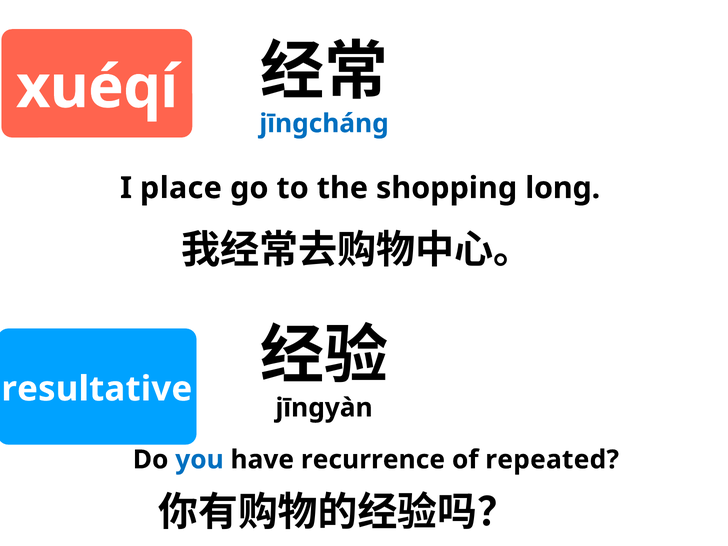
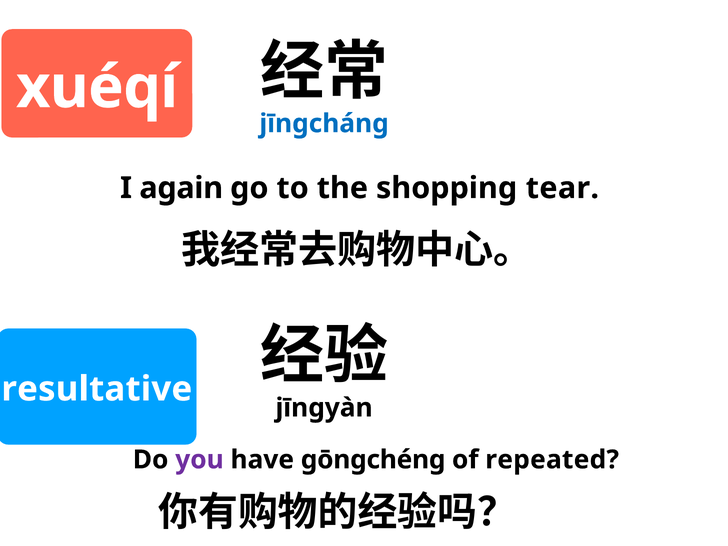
place: place -> again
long: long -> tear
you colour: blue -> purple
recurrence: recurrence -> gōngchéng
